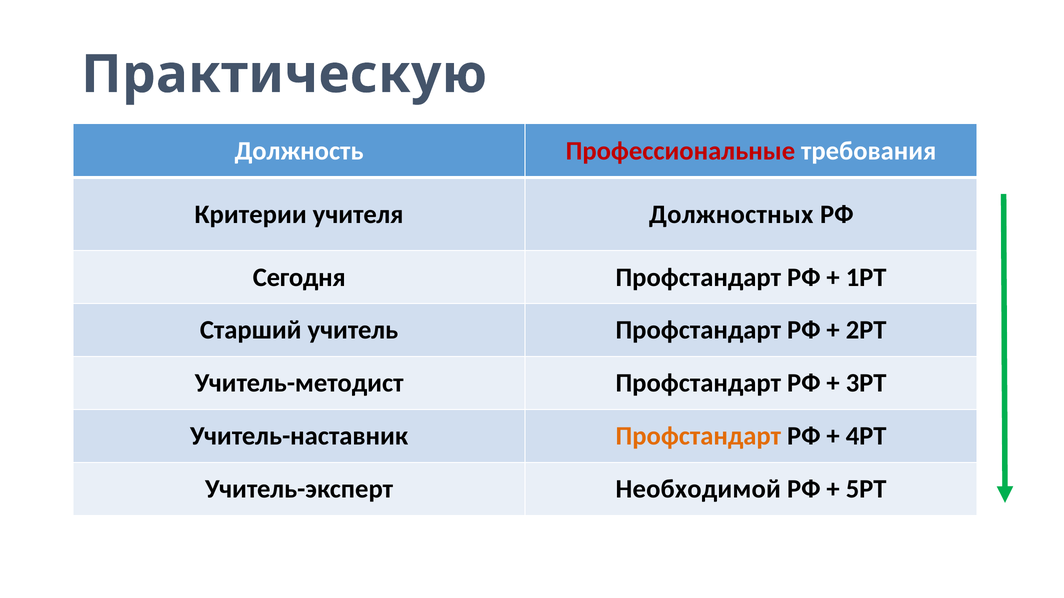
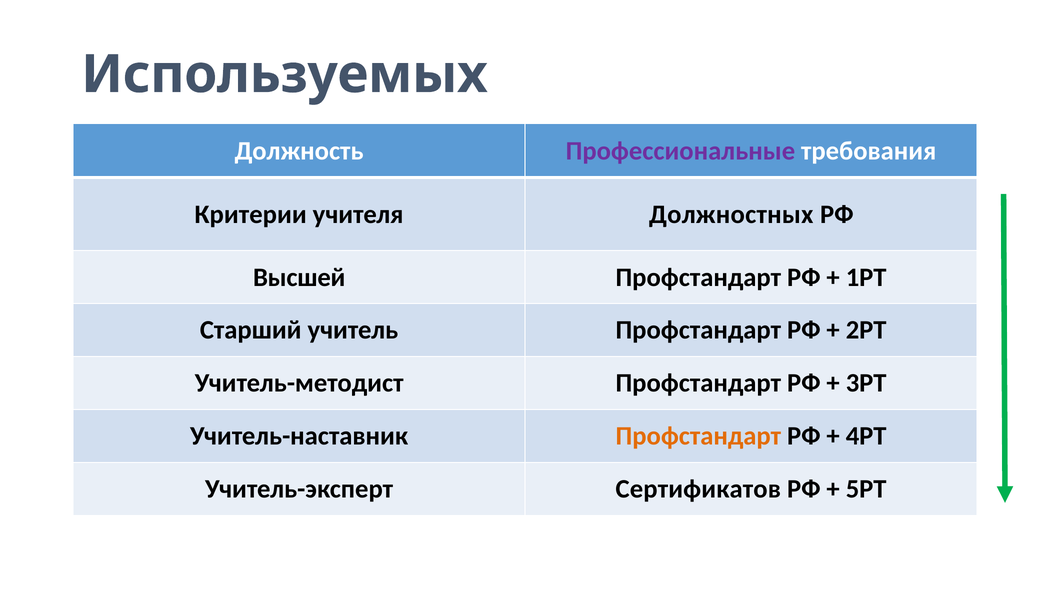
Практическую: Практическую -> Используемых
Профессиональные colour: red -> purple
Сегодня: Сегодня -> Высшей
Необходимой: Необходимой -> Сертификатов
